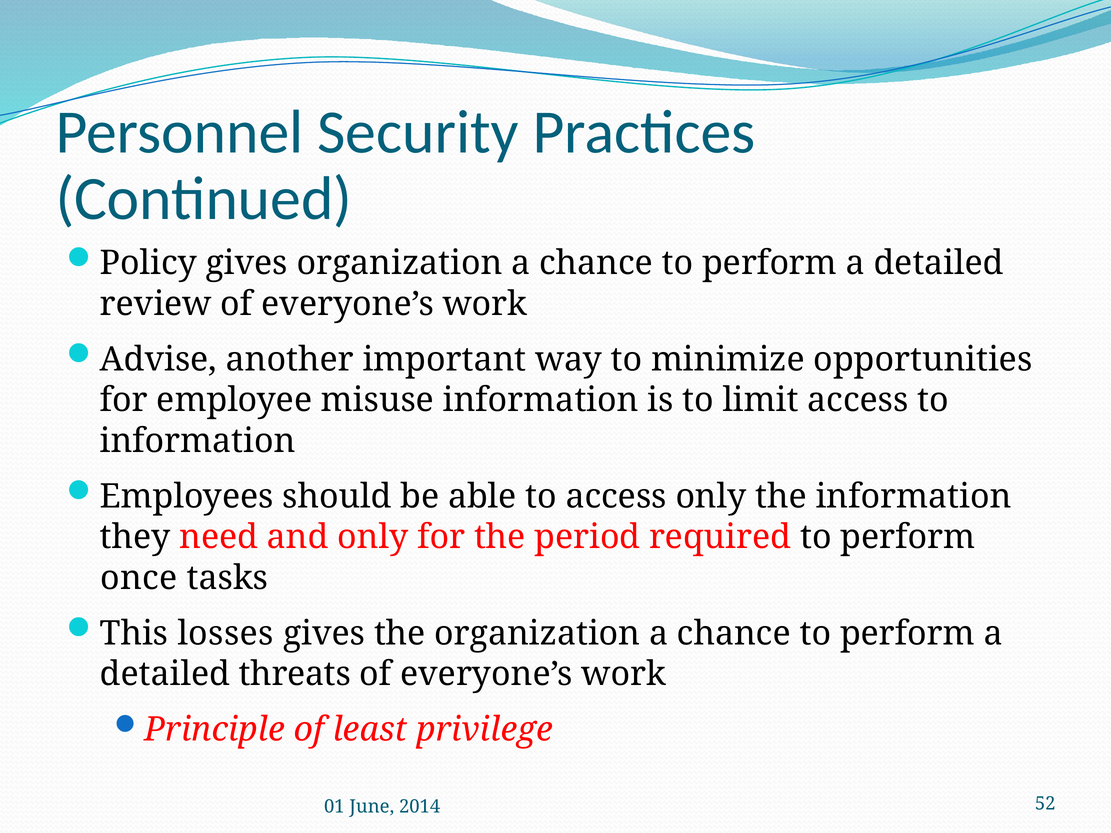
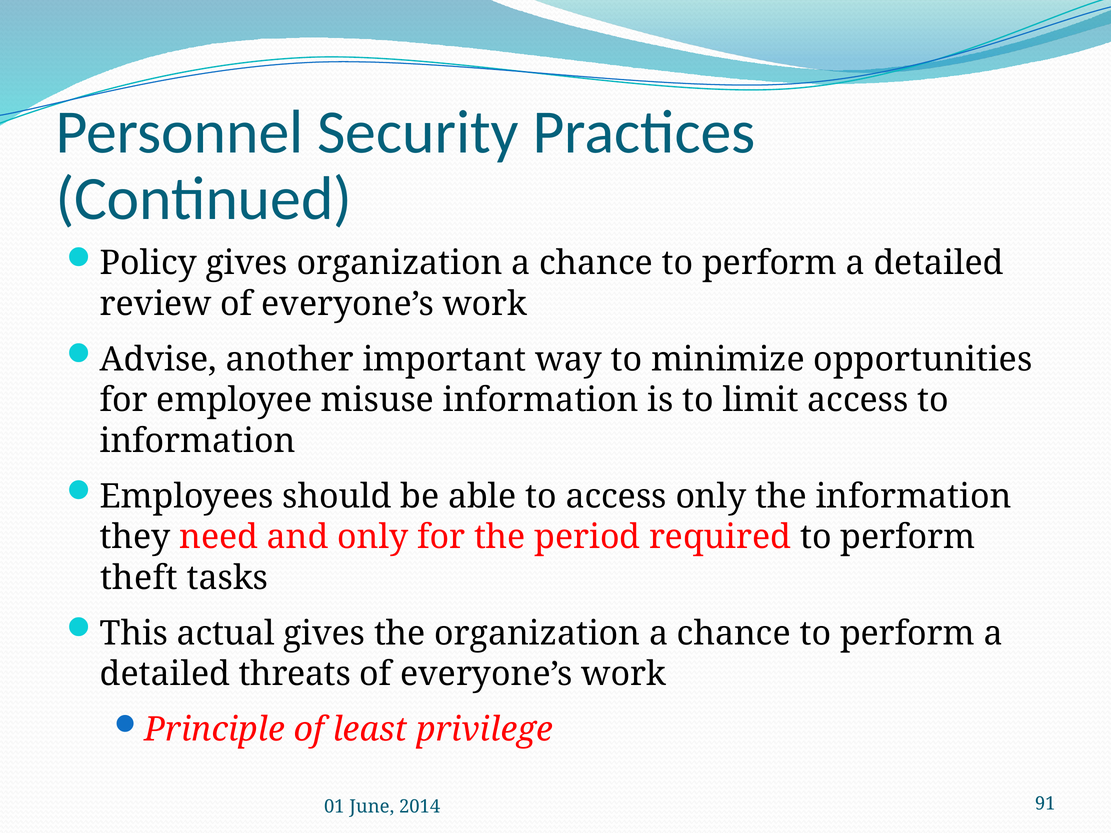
once: once -> theft
losses: losses -> actual
52: 52 -> 91
